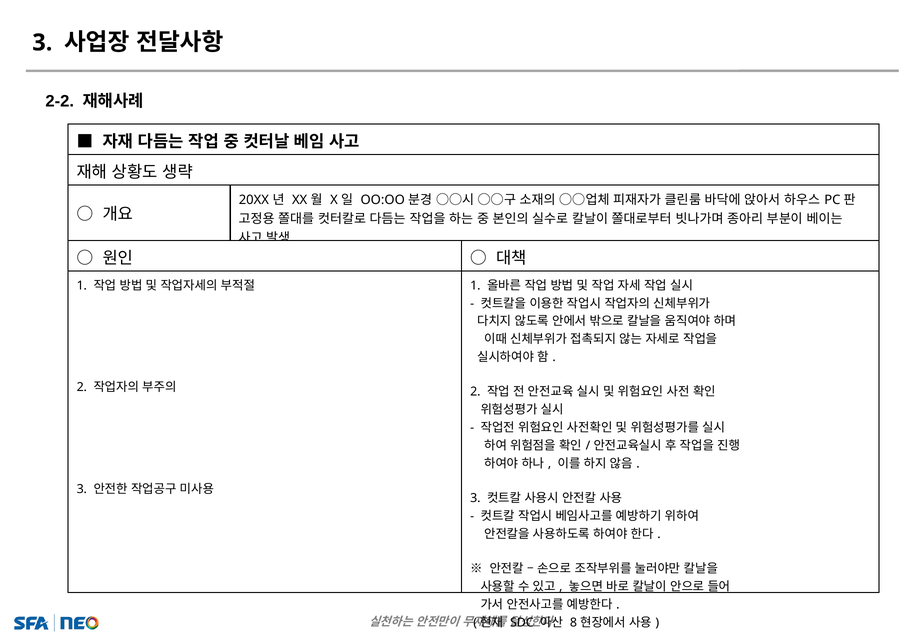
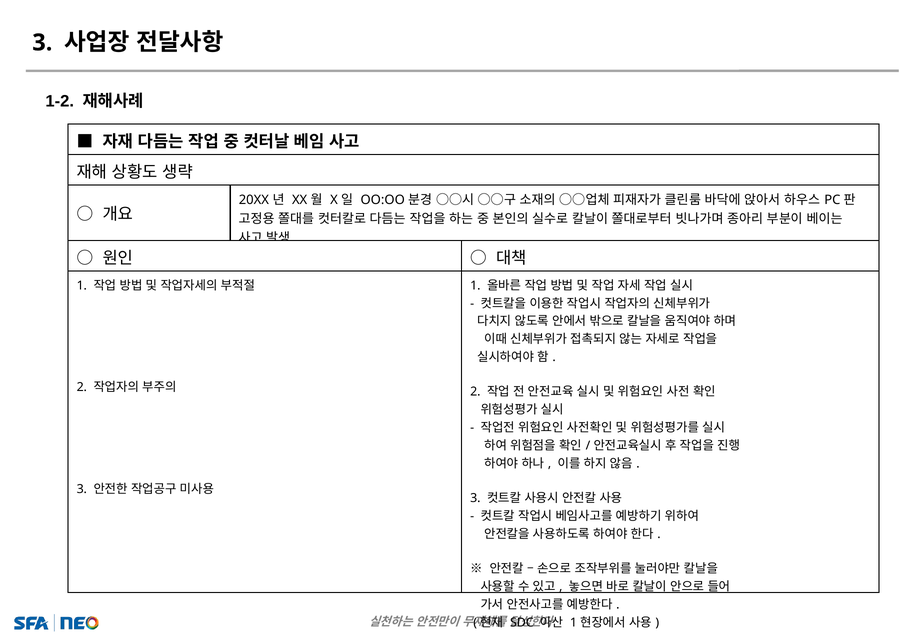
2-2: 2-2 -> 1-2
8 at (573, 623): 8 -> 1
